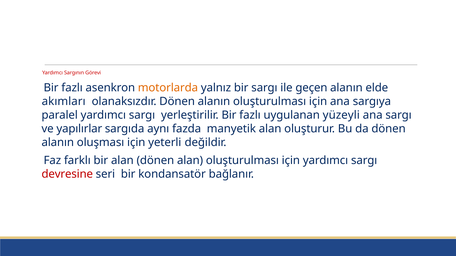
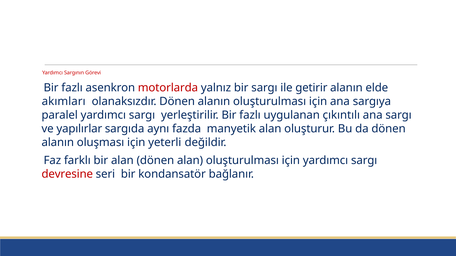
motorlarda colour: orange -> red
geçen: geçen -> getirir
yüzeyli: yüzeyli -> çıkıntılı
